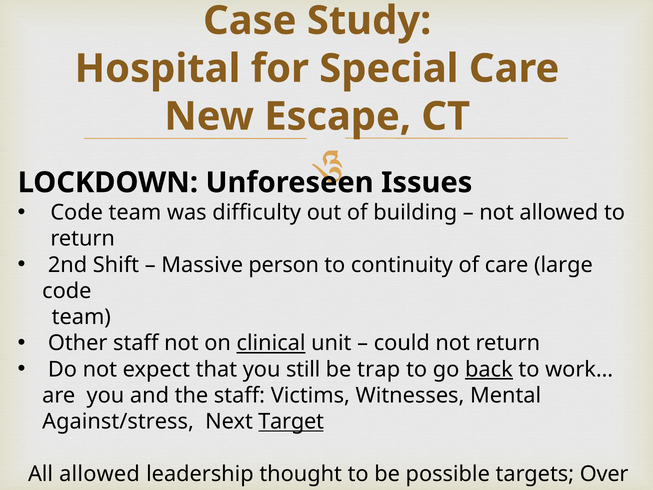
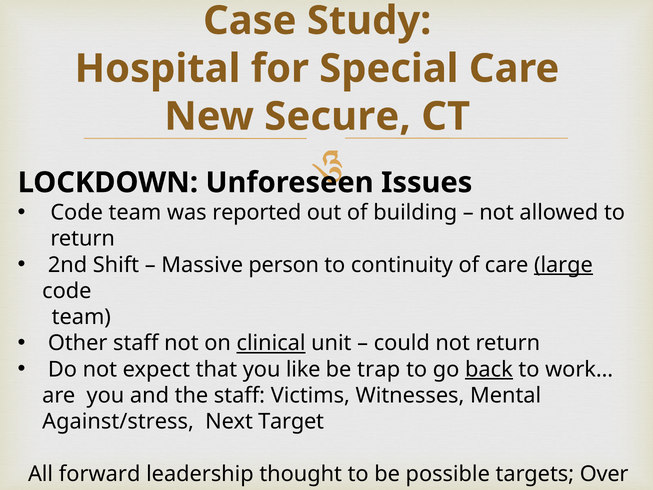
Escape: Escape -> Secure
difficulty: difficulty -> reported
large underline: none -> present
still: still -> like
Target underline: present -> none
All allowed: allowed -> forward
